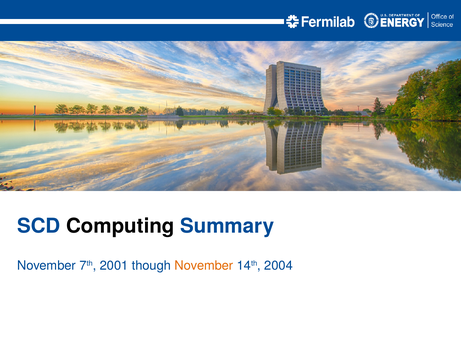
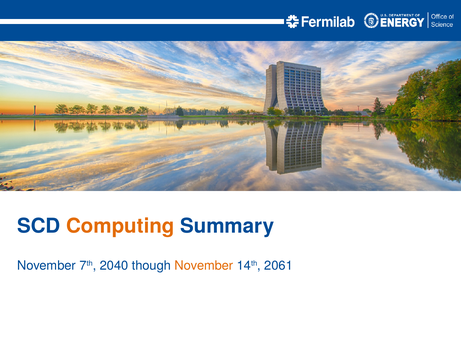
Computing colour: black -> orange
2001: 2001 -> 2040
2004: 2004 -> 2061
